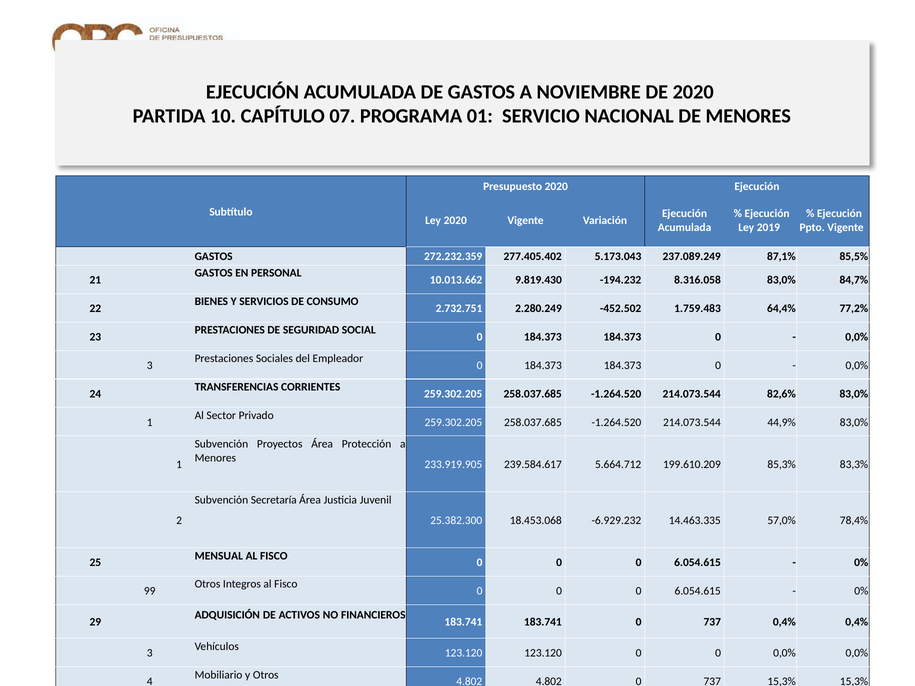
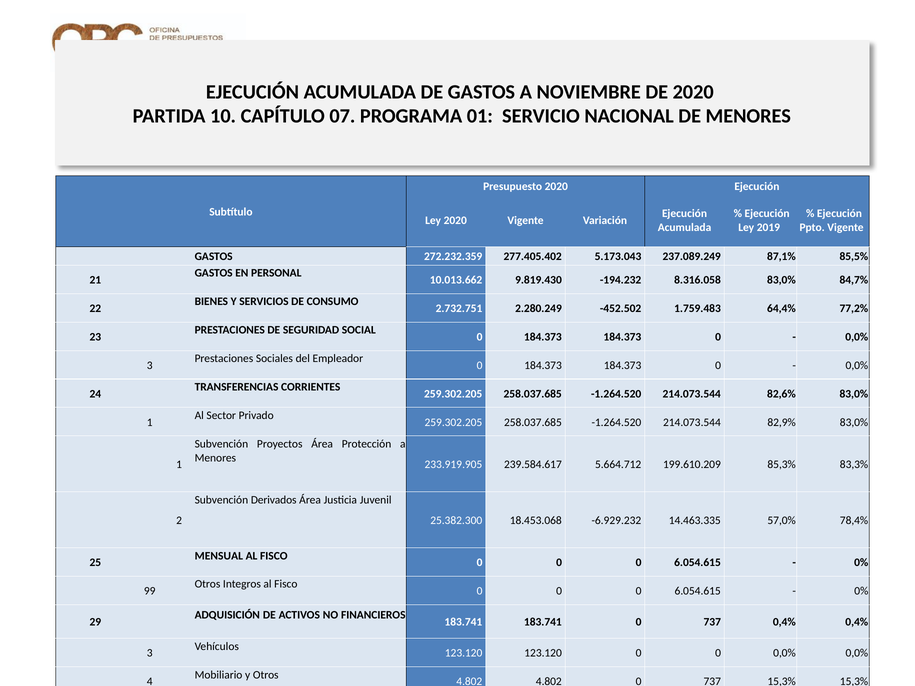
44,9%: 44,9% -> 82,9%
Subvención Secretaría: Secretaría -> Derivados
